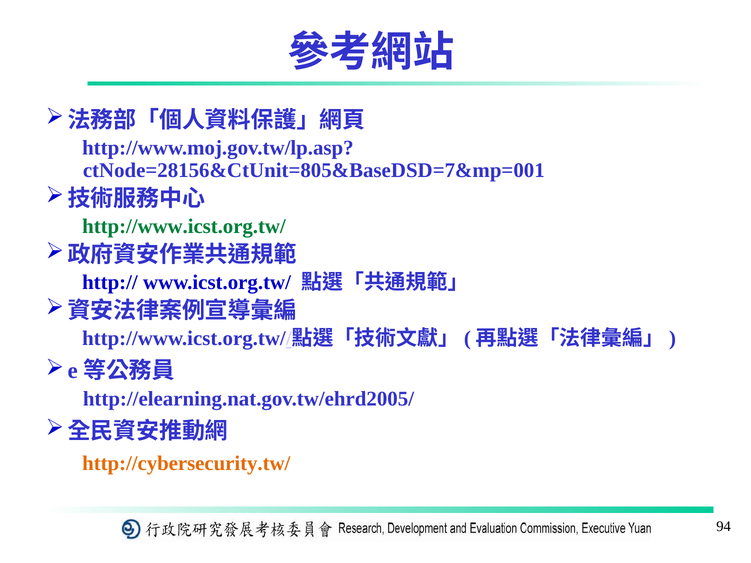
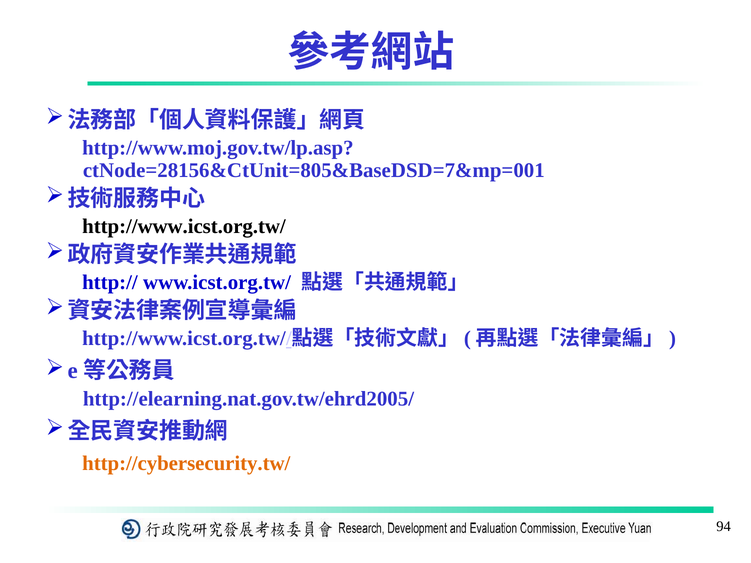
http://www.icst.org.tw/ colour: green -> black
